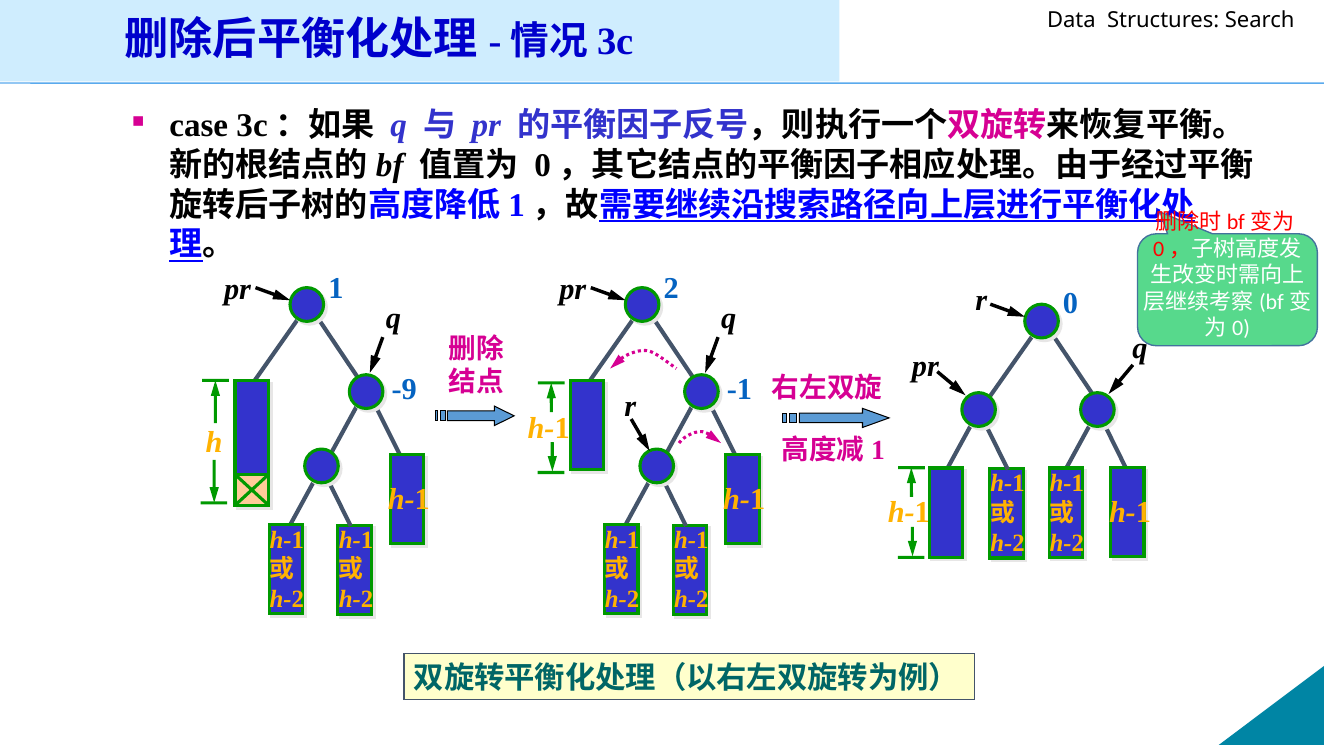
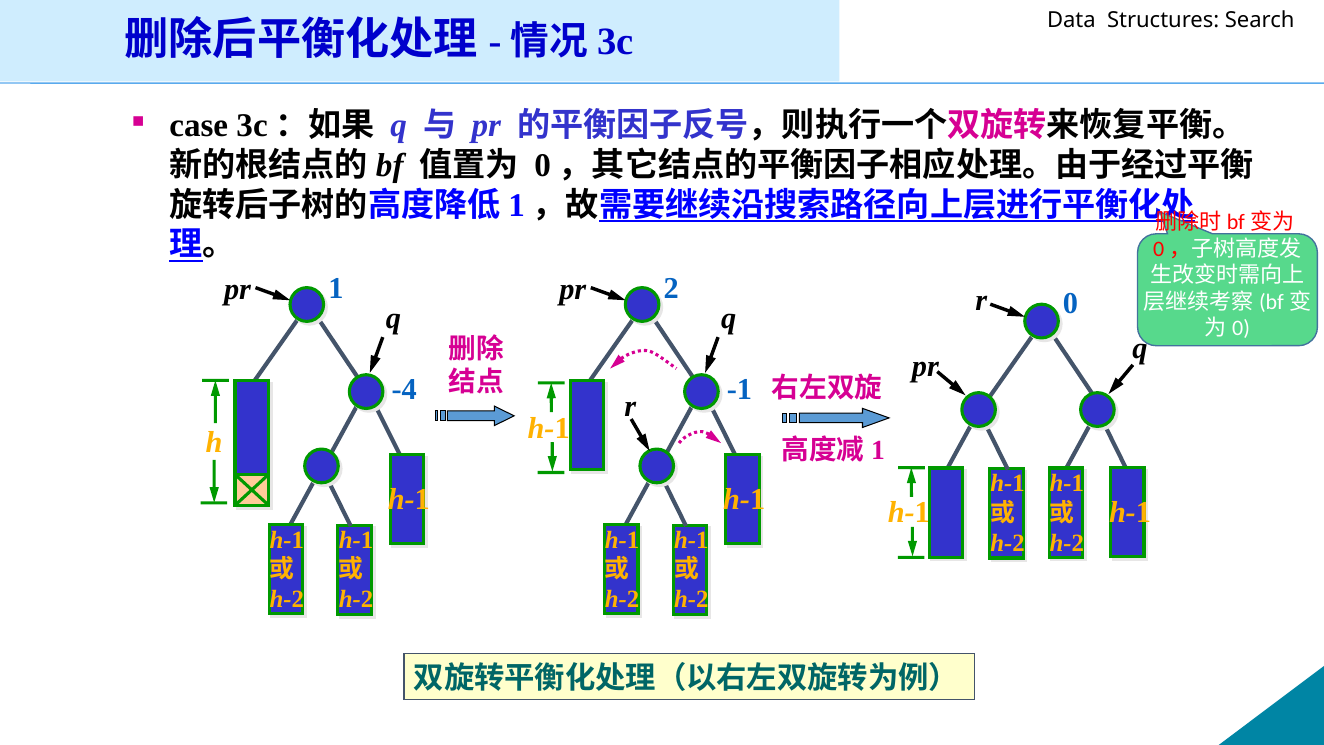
-9: -9 -> -4
